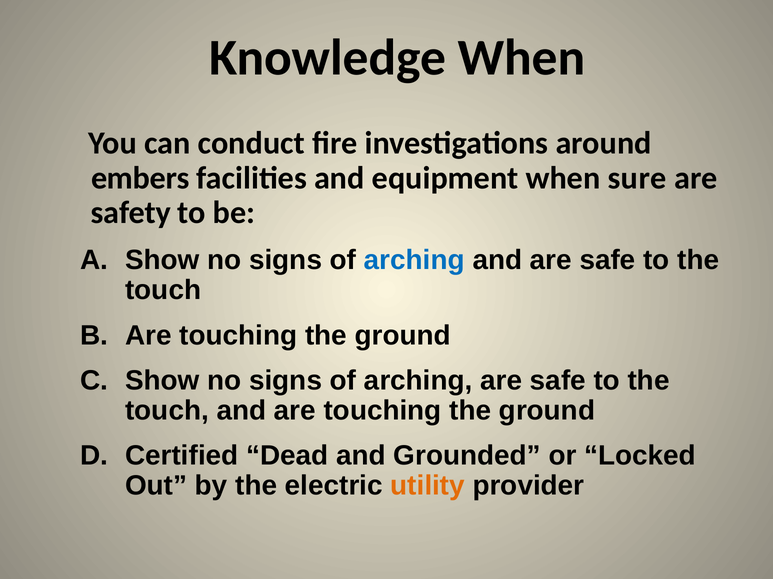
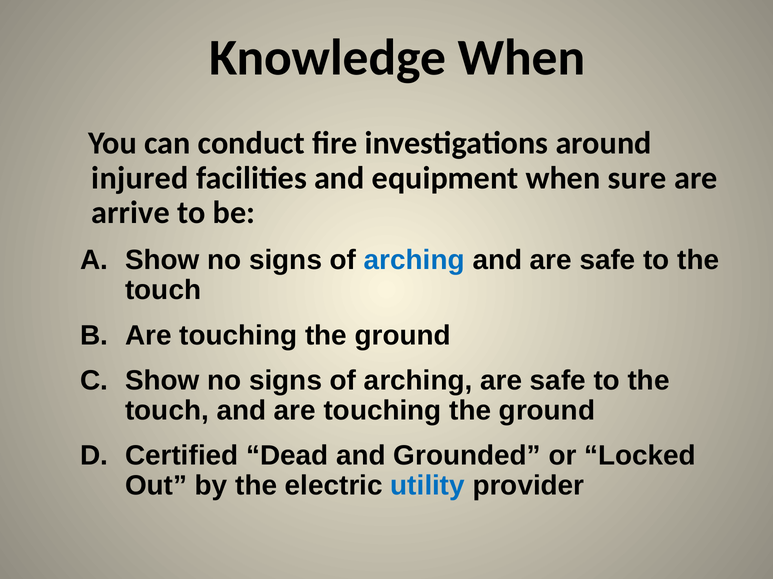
embers: embers -> injured
safety: safety -> arrive
utility colour: orange -> blue
